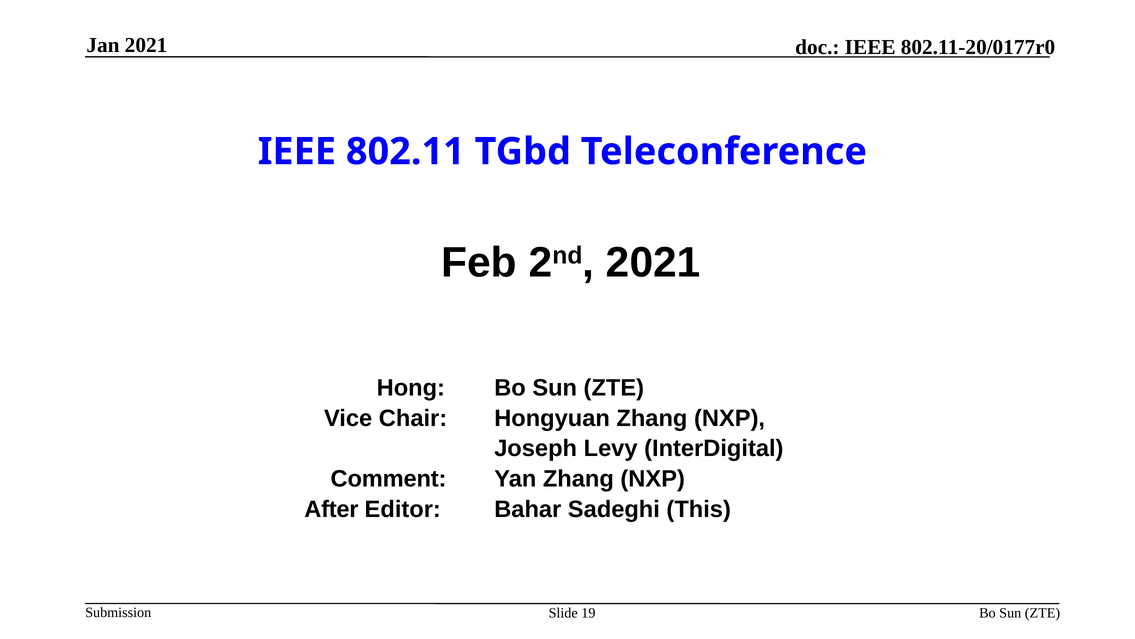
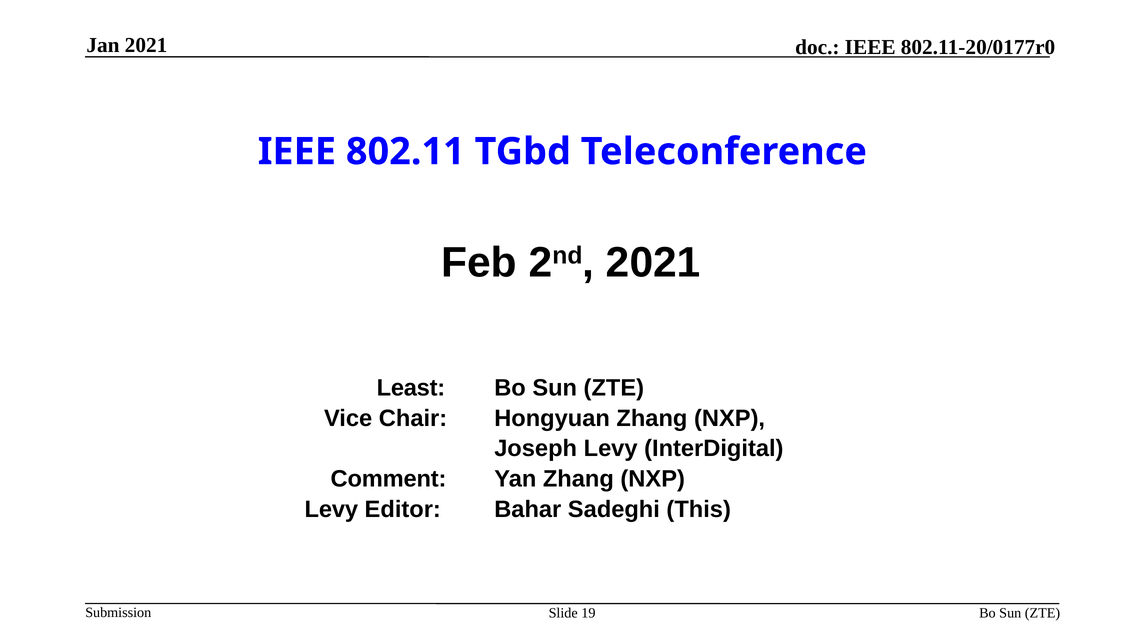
Hong: Hong -> Least
After at (331, 509): After -> Levy
